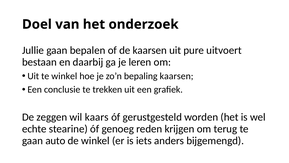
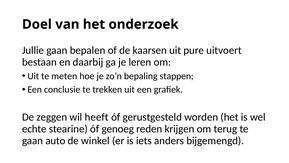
te winkel: winkel -> meten
bepaling kaarsen: kaarsen -> stappen
kaars: kaars -> heeft
